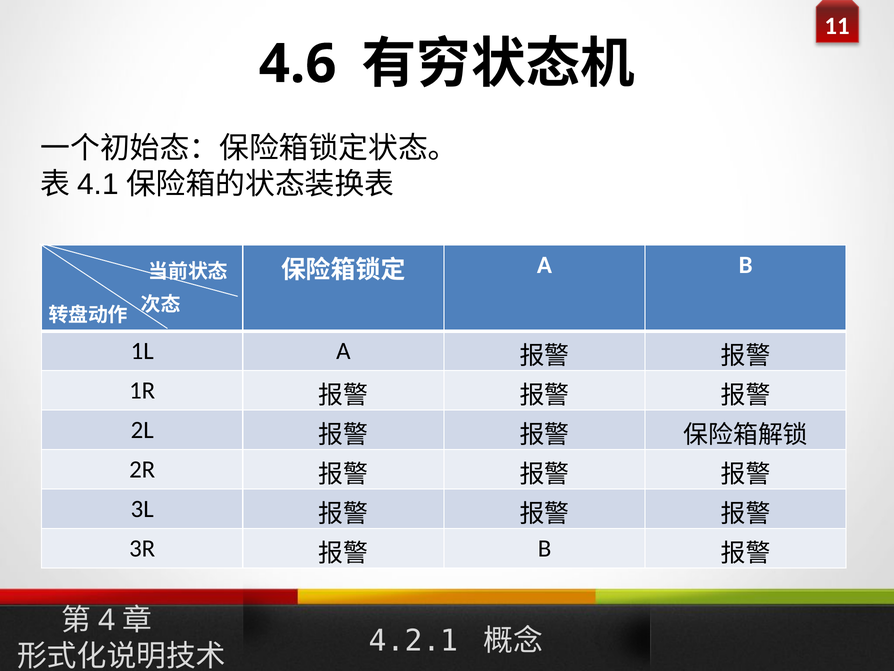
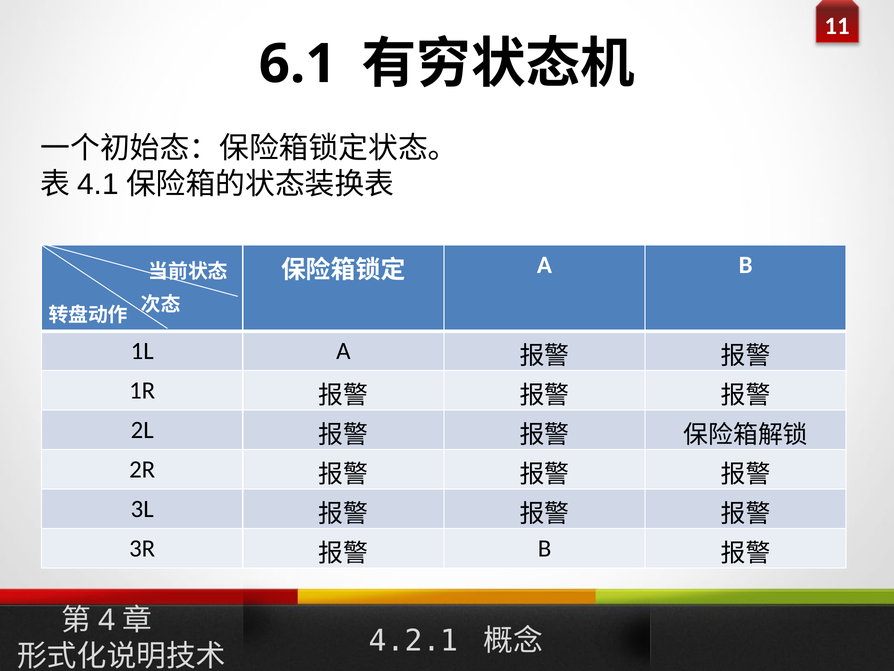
4.6: 4.6 -> 6.1
